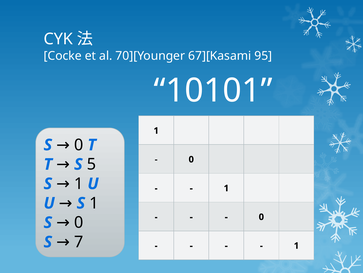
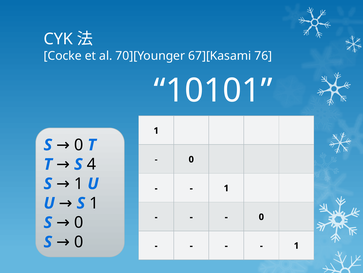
95: 95 -> 76
5: 5 -> 4
7 at (79, 241): 7 -> 0
